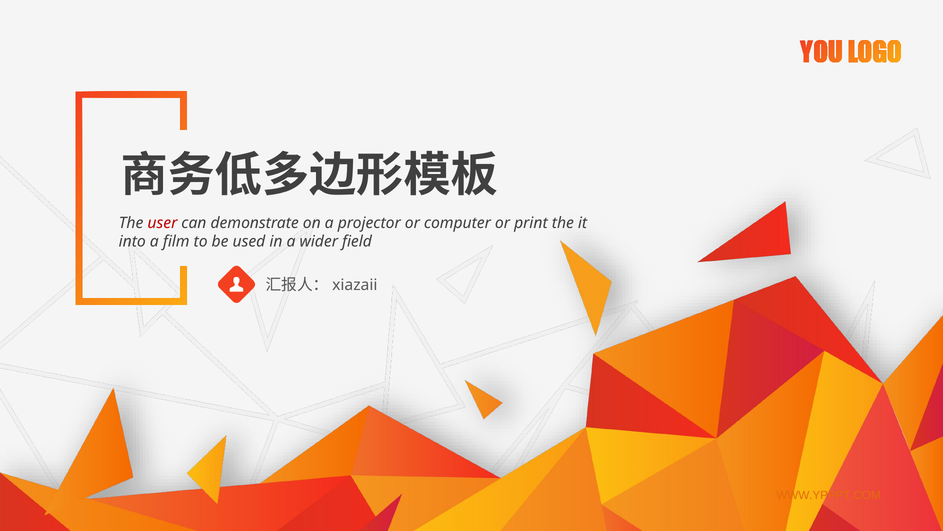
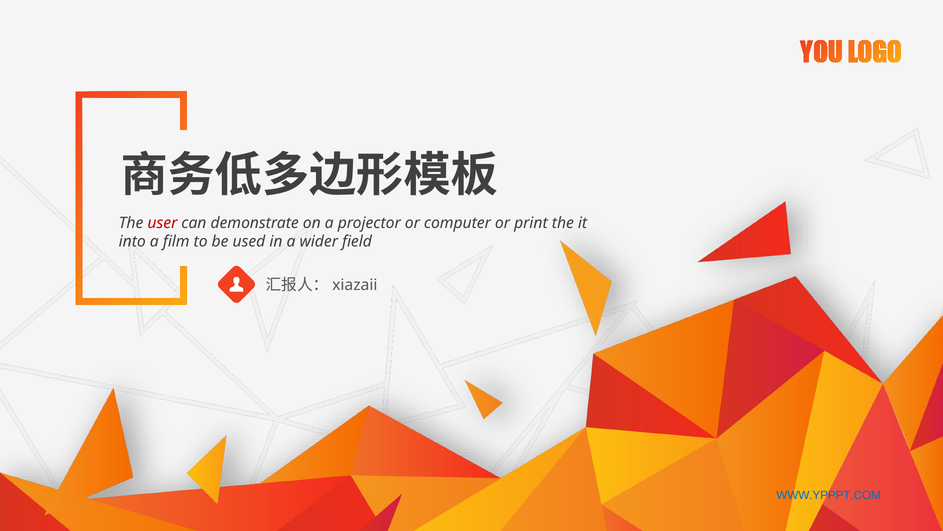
WWW.YPPPT.COM colour: orange -> blue
